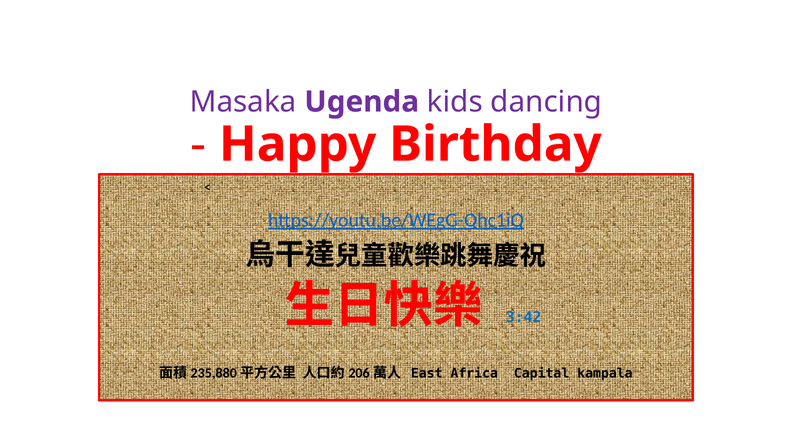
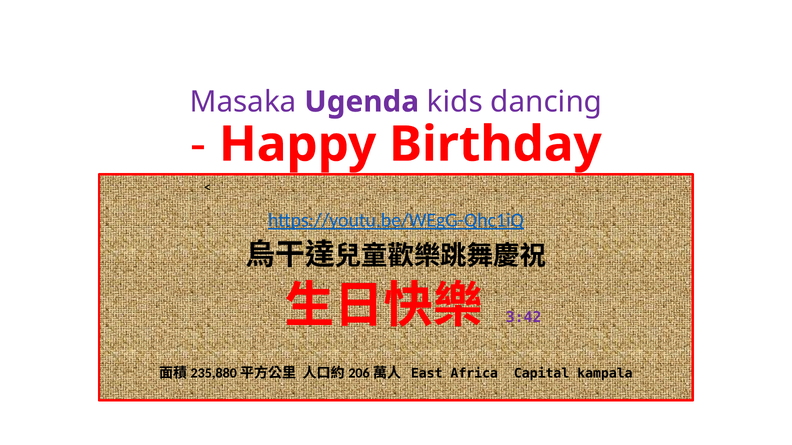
3:42 colour: blue -> purple
